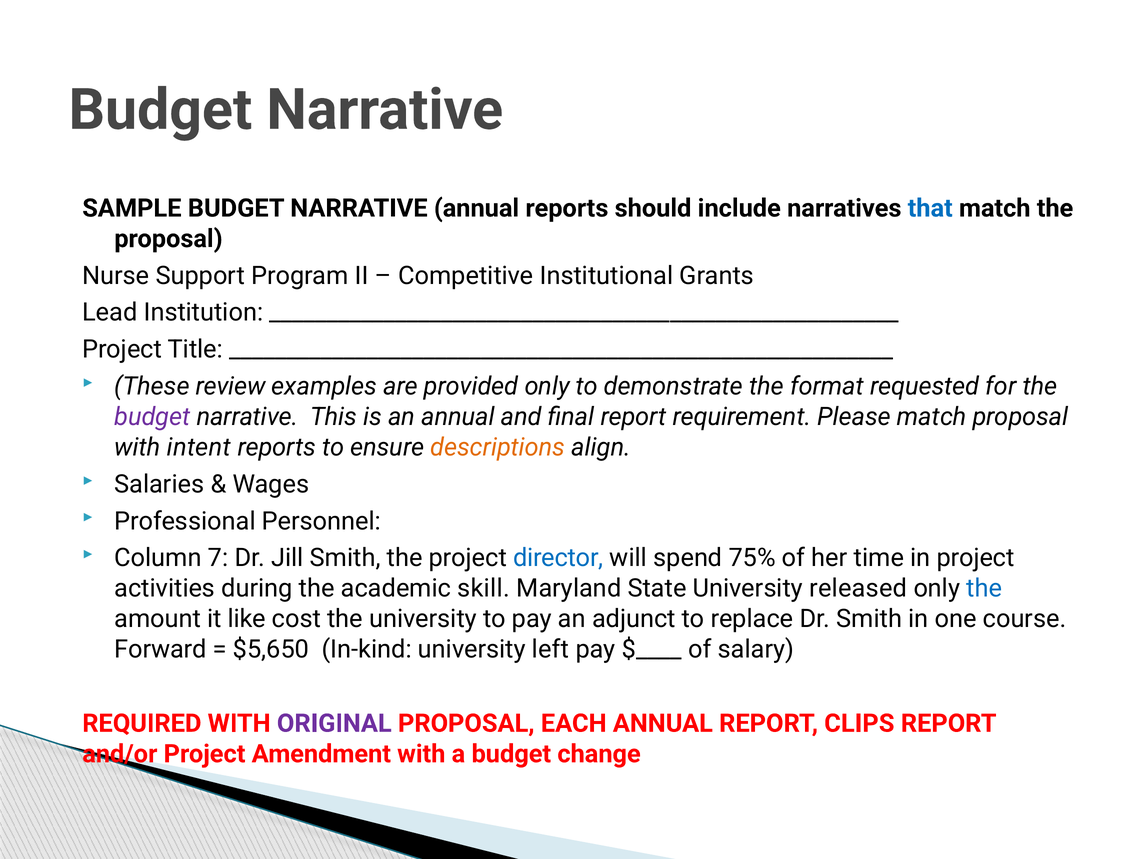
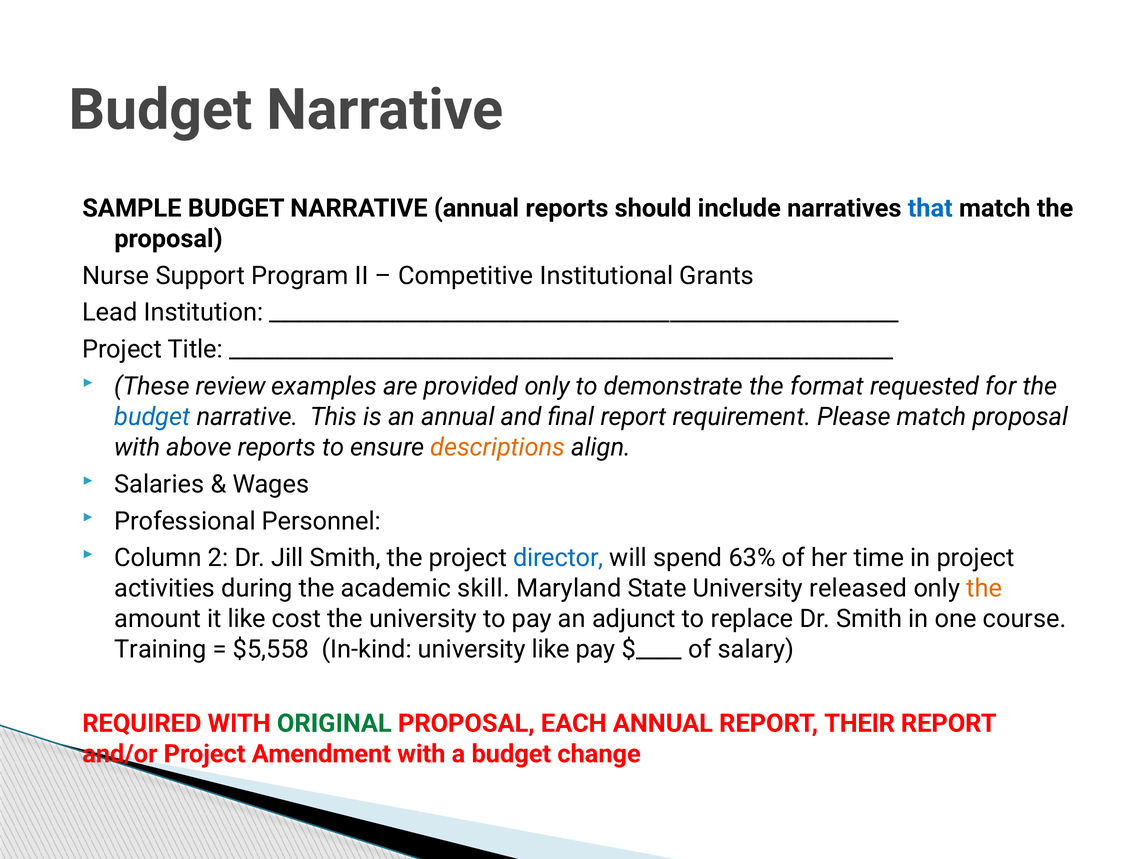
budget at (152, 417) colour: purple -> blue
intent: intent -> above
7: 7 -> 2
75%: 75% -> 63%
the at (984, 588) colour: blue -> orange
Forward: Forward -> Training
$5,650: $5,650 -> $5,558
university left: left -> like
ORIGINAL colour: purple -> green
CLIPS: CLIPS -> THEIR
